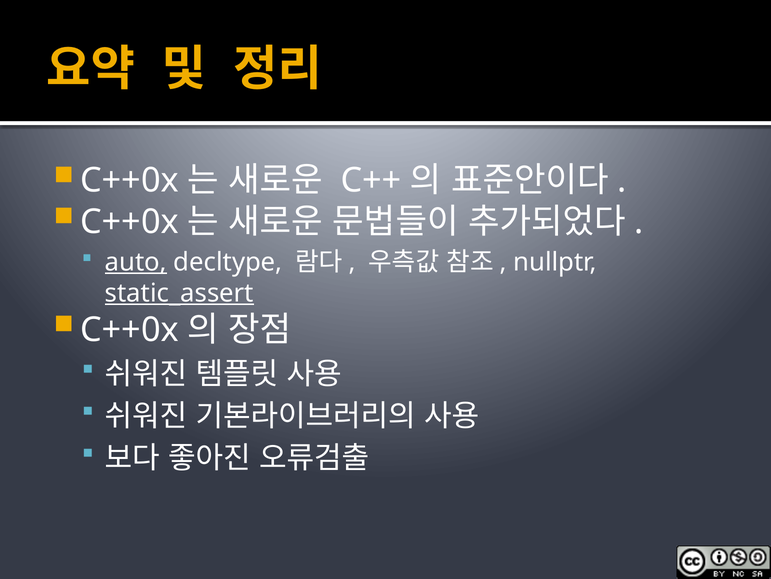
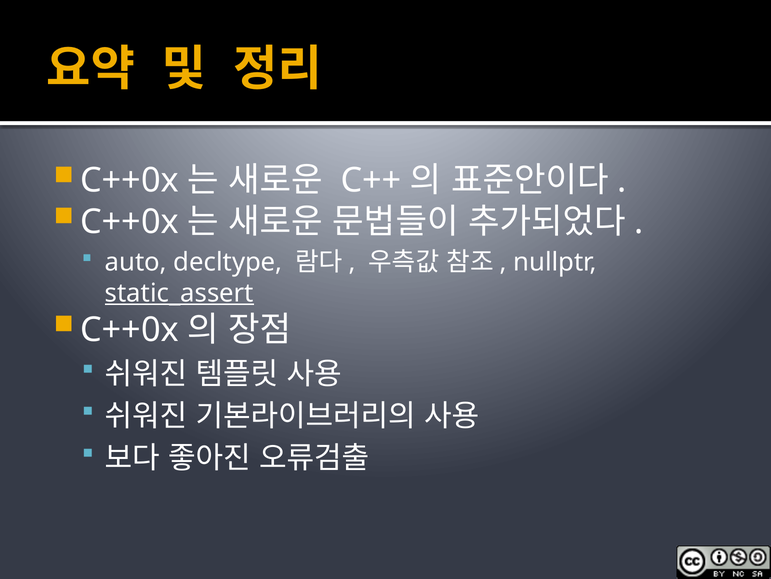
auto underline: present -> none
